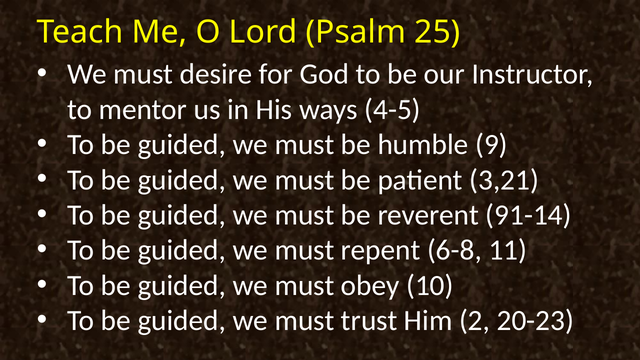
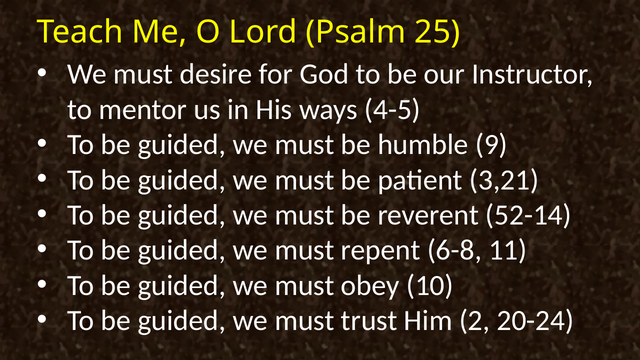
91-14: 91-14 -> 52-14
20-23: 20-23 -> 20-24
